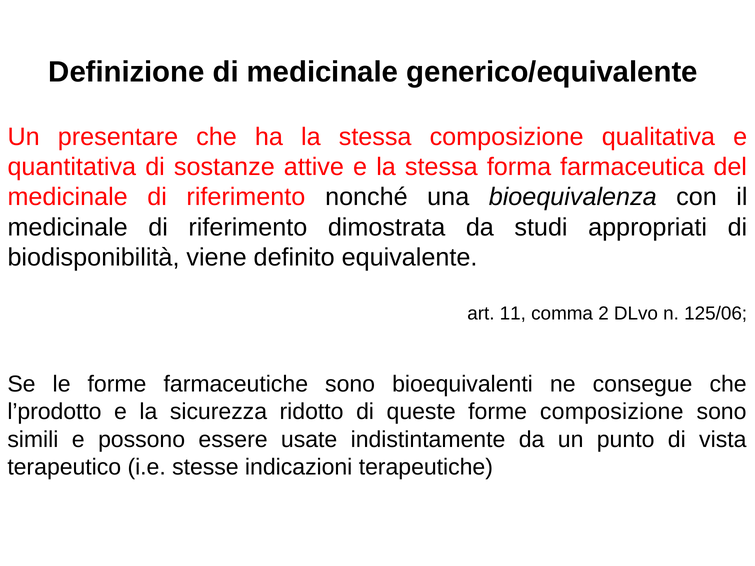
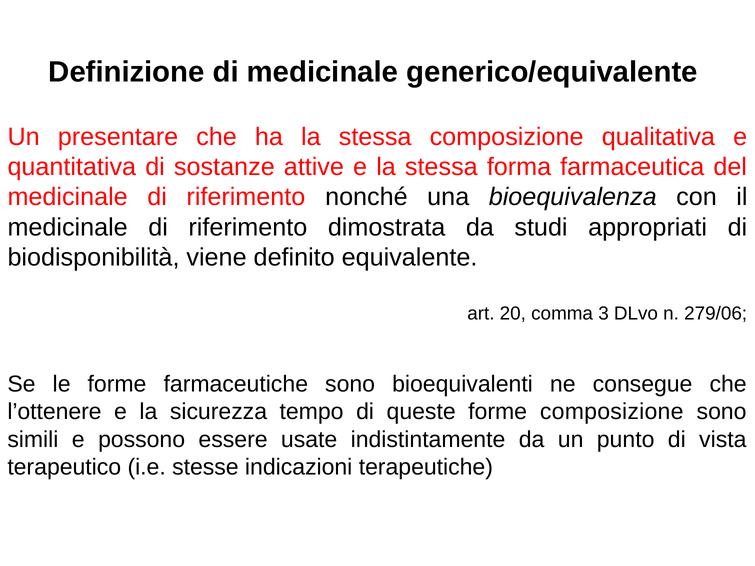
11: 11 -> 20
2: 2 -> 3
125/06: 125/06 -> 279/06
l’prodotto: l’prodotto -> l’ottenere
ridotto: ridotto -> tempo
